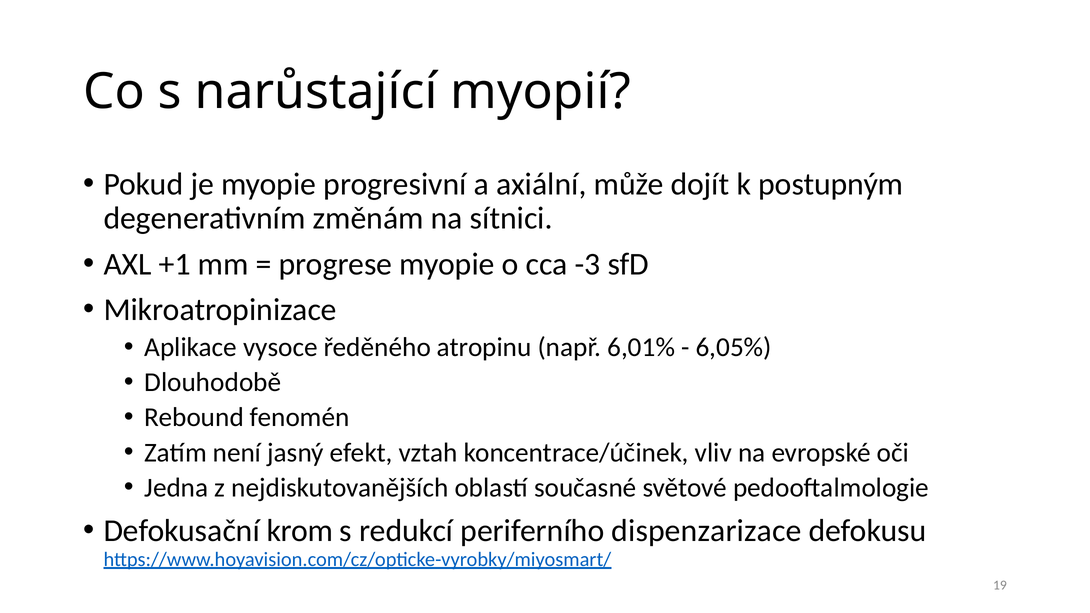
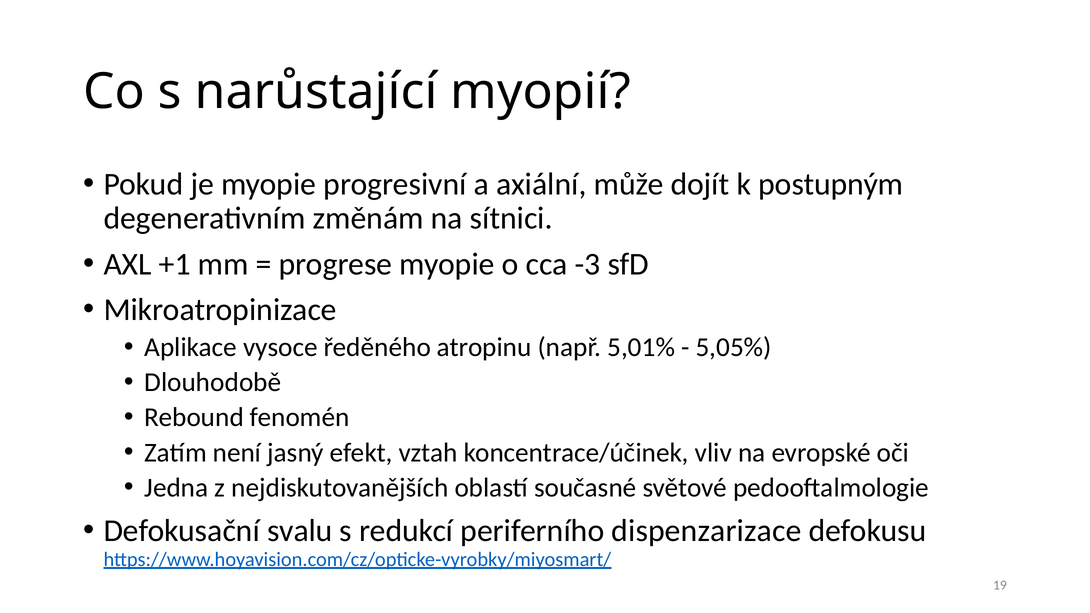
6,01%: 6,01% -> 5,01%
6,05%: 6,05% -> 5,05%
krom: krom -> svalu
